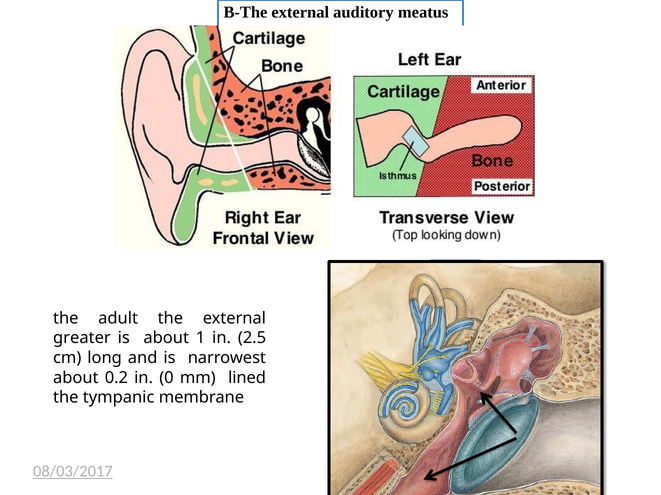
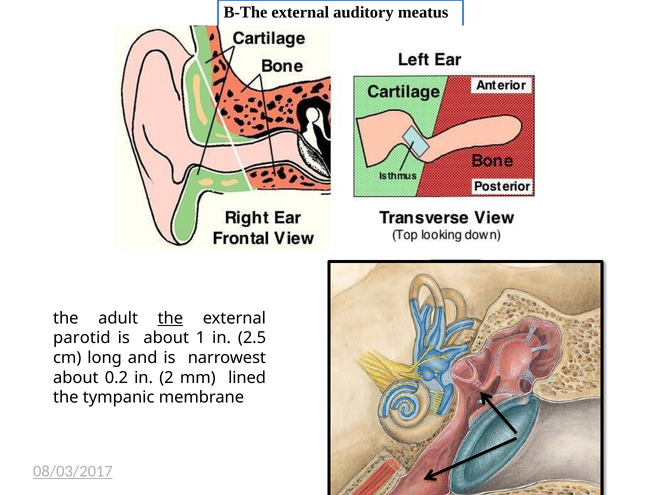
the at (170, 319) underline: none -> present
greater: greater -> parotid
0: 0 -> 2
